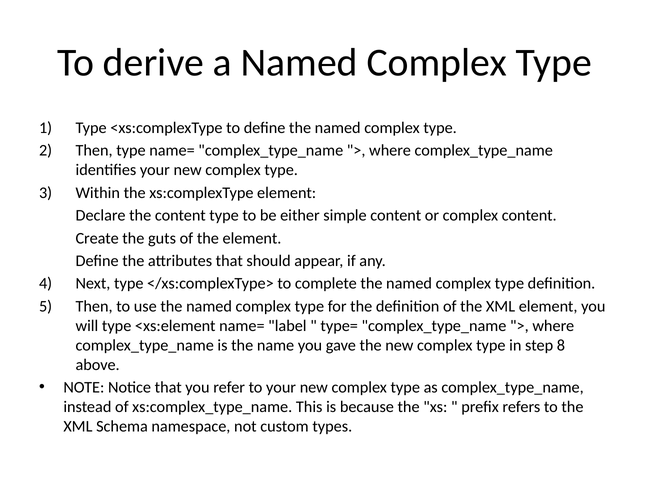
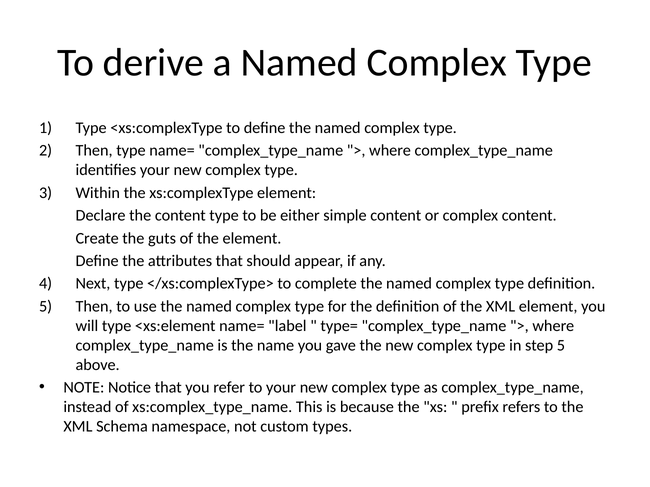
step 8: 8 -> 5
